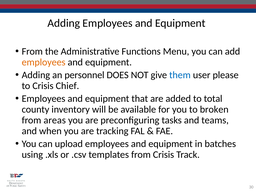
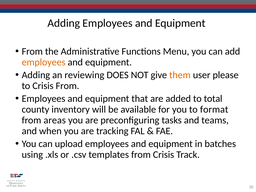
personnel: personnel -> reviewing
them colour: blue -> orange
Crisis Chief: Chief -> From
broken: broken -> format
